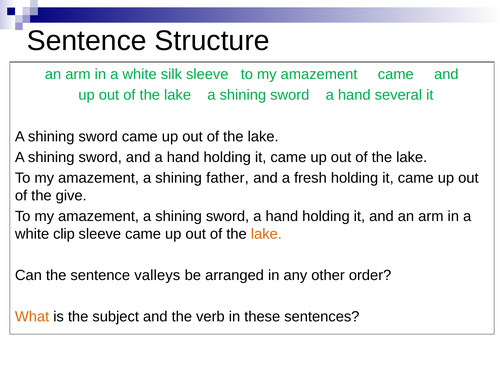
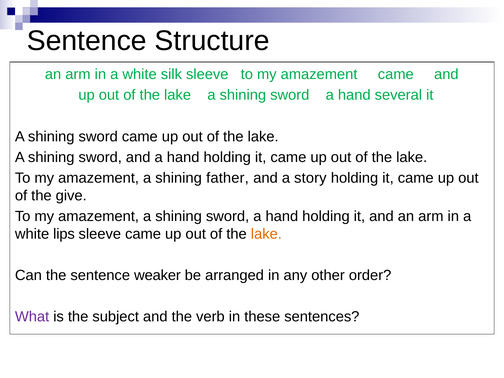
fresh: fresh -> story
clip: clip -> lips
valleys: valleys -> weaker
What colour: orange -> purple
